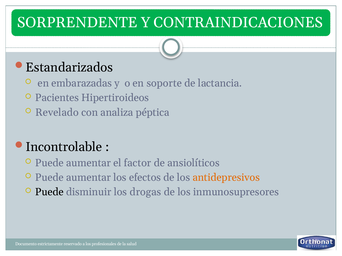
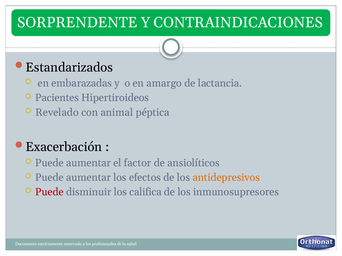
soporte: soporte -> amargo
analiza: analiza -> animal
Incontrolable: Incontrolable -> Exacerbación
Puede at (49, 192) colour: black -> red
drogas: drogas -> califica
